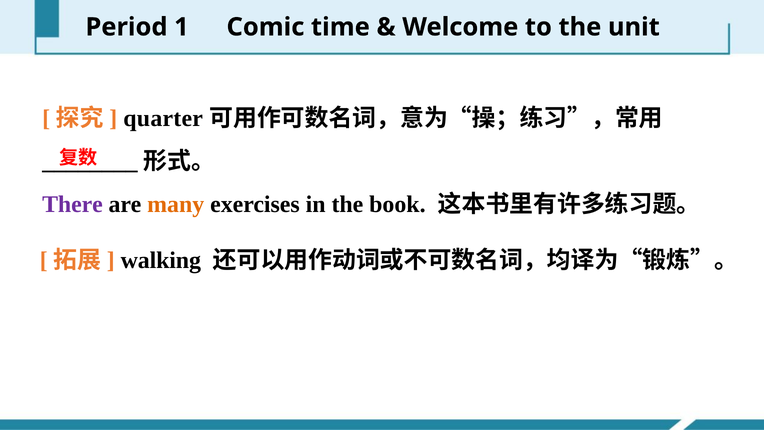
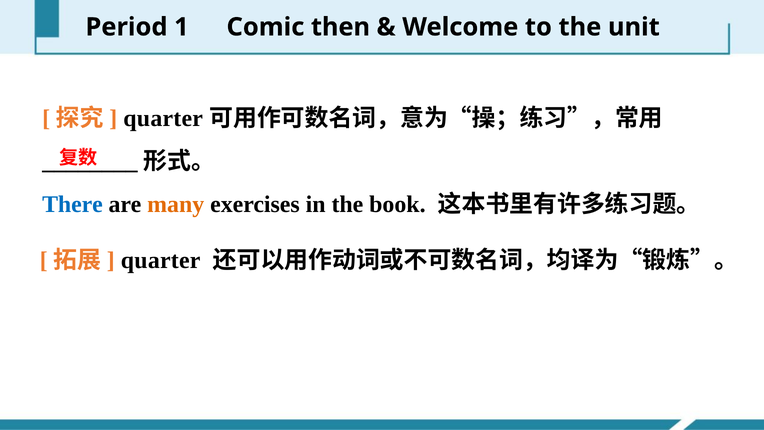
time: time -> then
There colour: purple -> blue
walking at (161, 260): walking -> quarter
